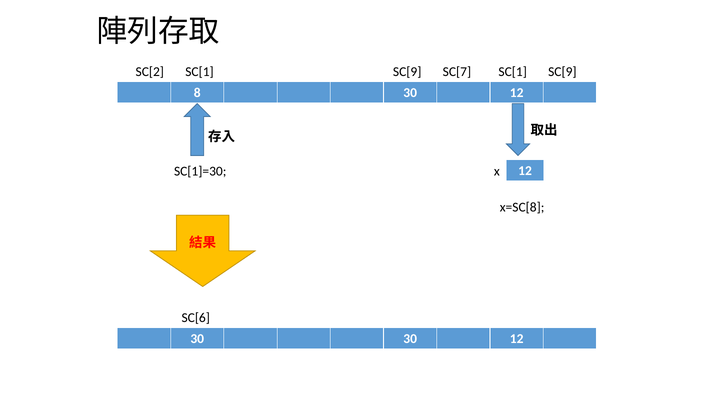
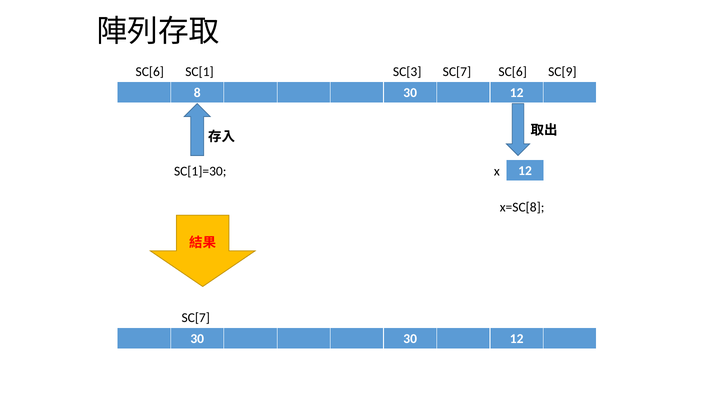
SC[2 at (150, 72): SC[2 -> SC[6
SC[9 at (407, 72): SC[9 -> SC[3
SC[7 SC[1: SC[1 -> SC[6
SC[6 at (196, 318): SC[6 -> SC[7
